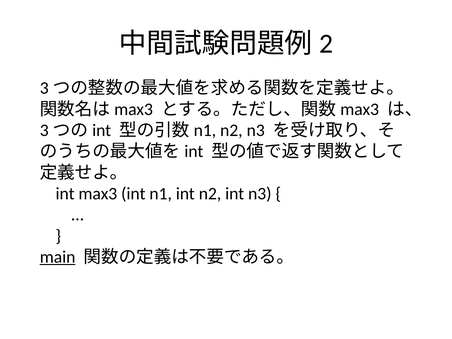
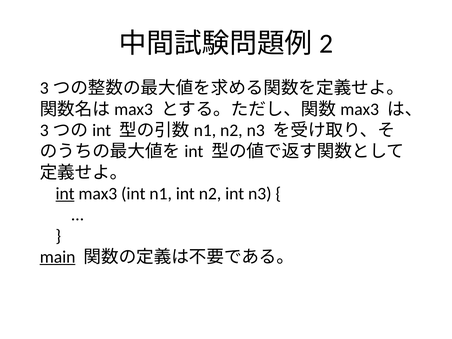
int at (65, 194) underline: none -> present
